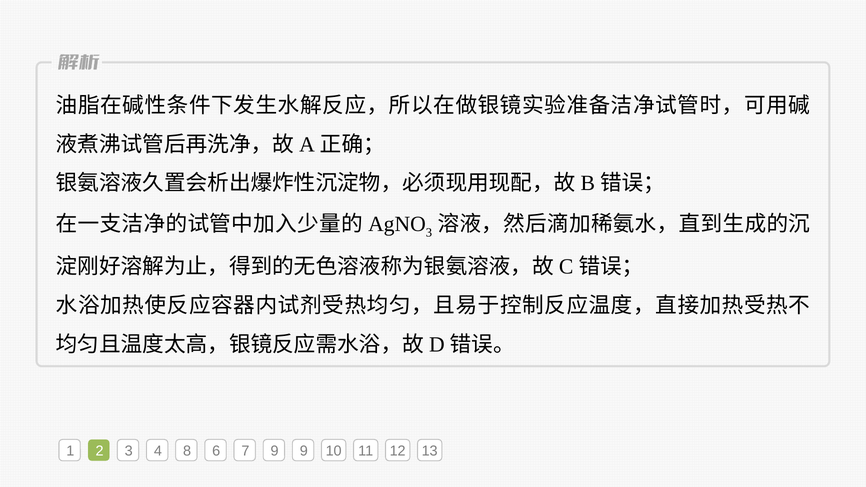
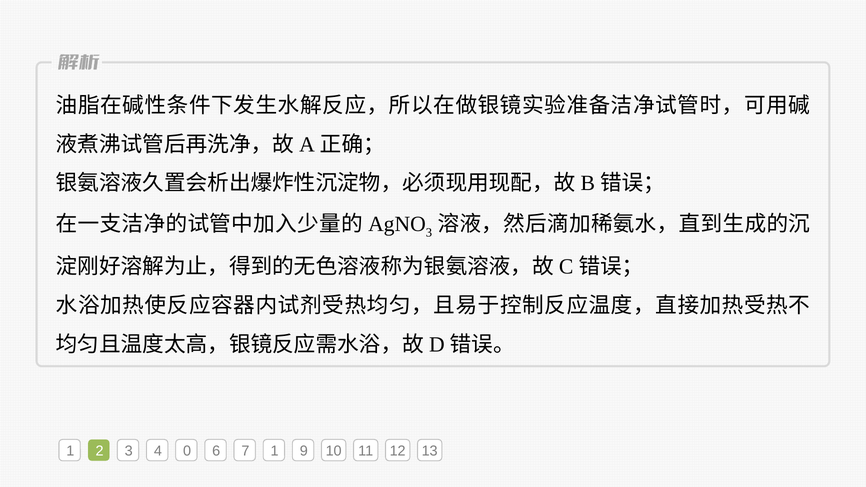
8: 8 -> 0
7 9: 9 -> 1
